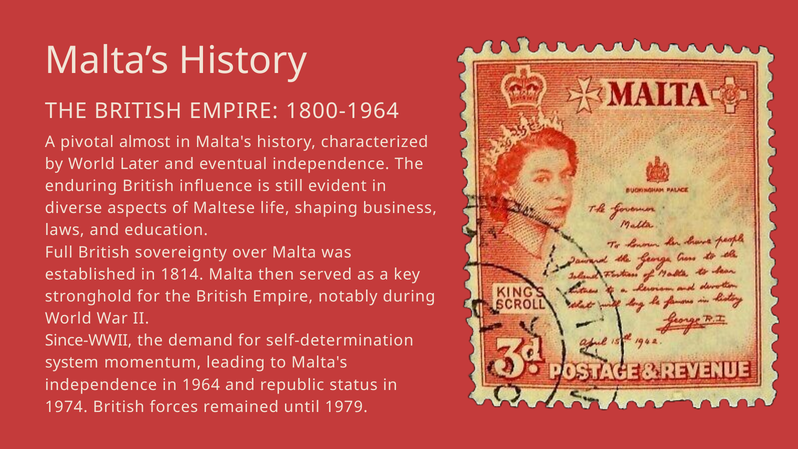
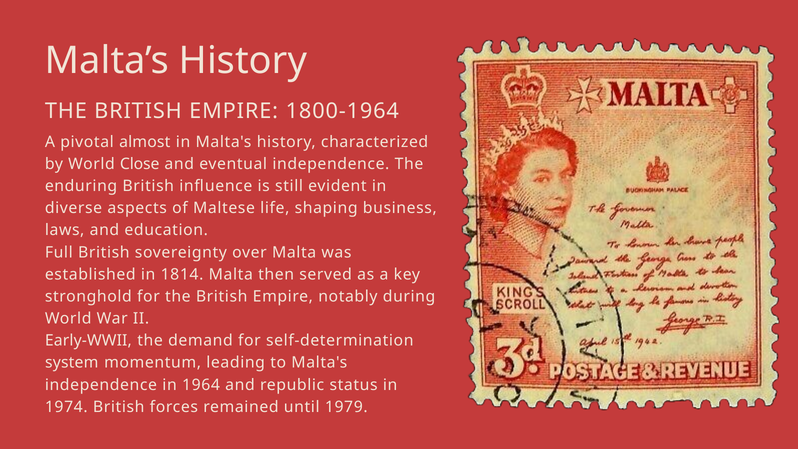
Later: Later -> Close
Since-WWII: Since-WWII -> Early-WWII
